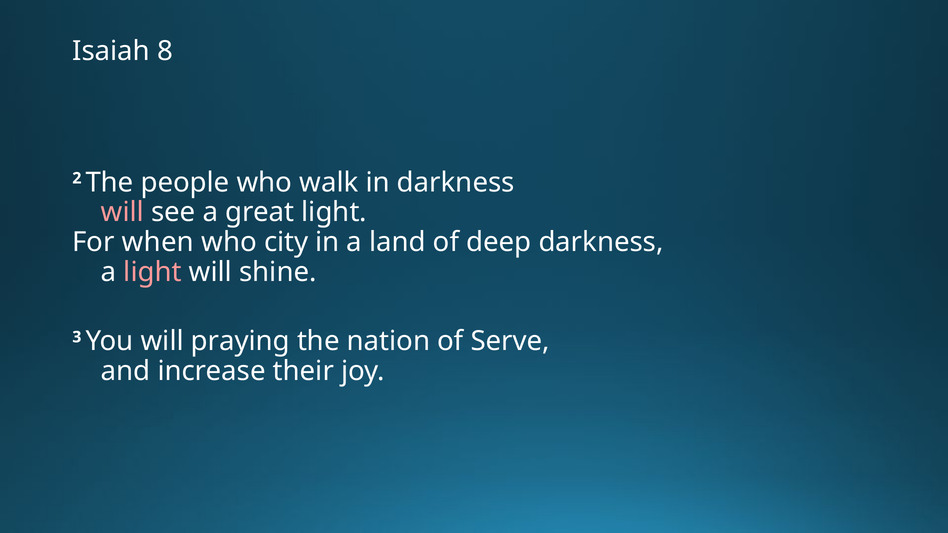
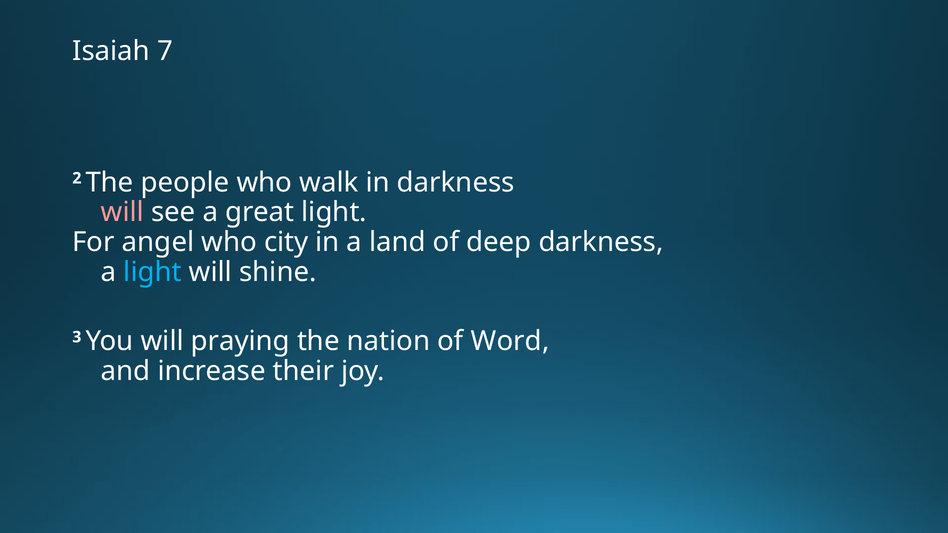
8: 8 -> 7
when: when -> angel
light at (153, 272) colour: pink -> light blue
Serve: Serve -> Word
